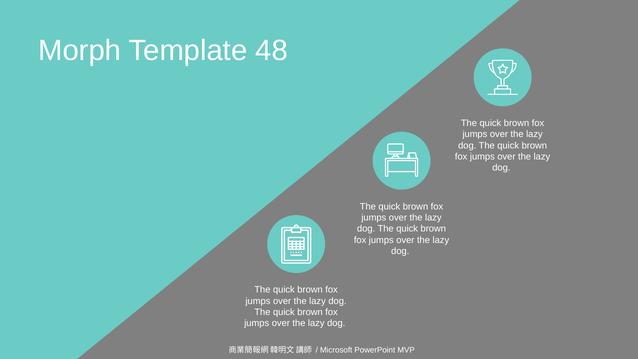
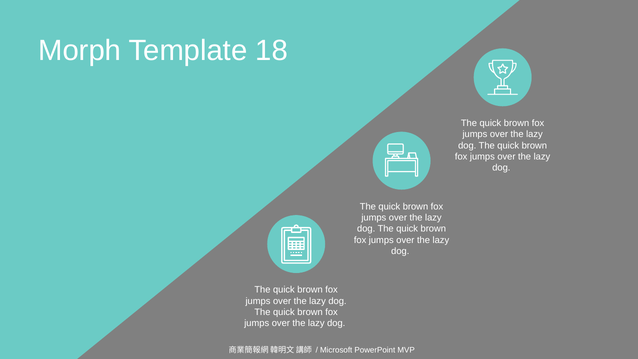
48: 48 -> 18
